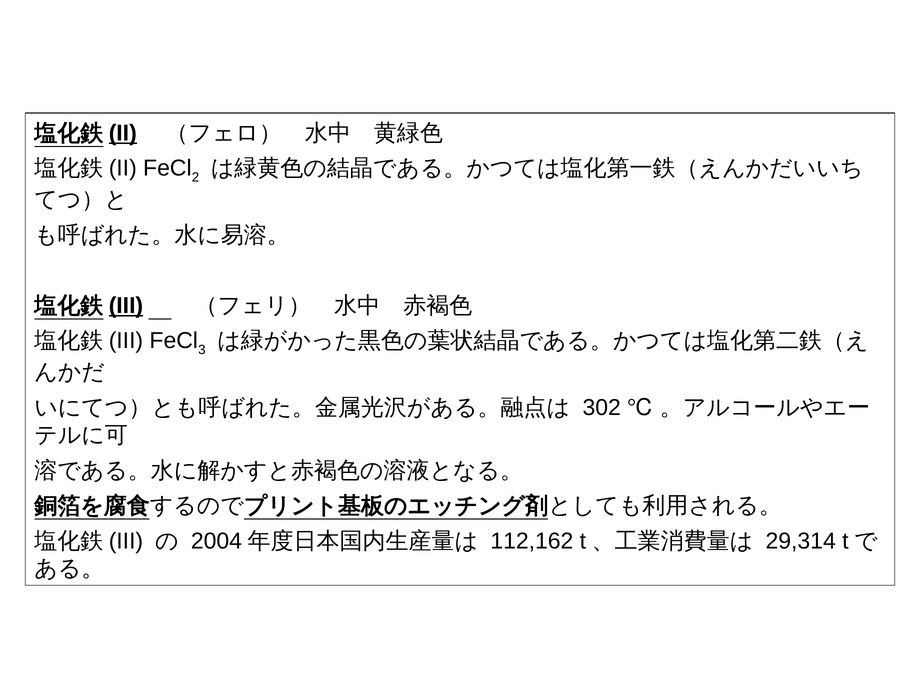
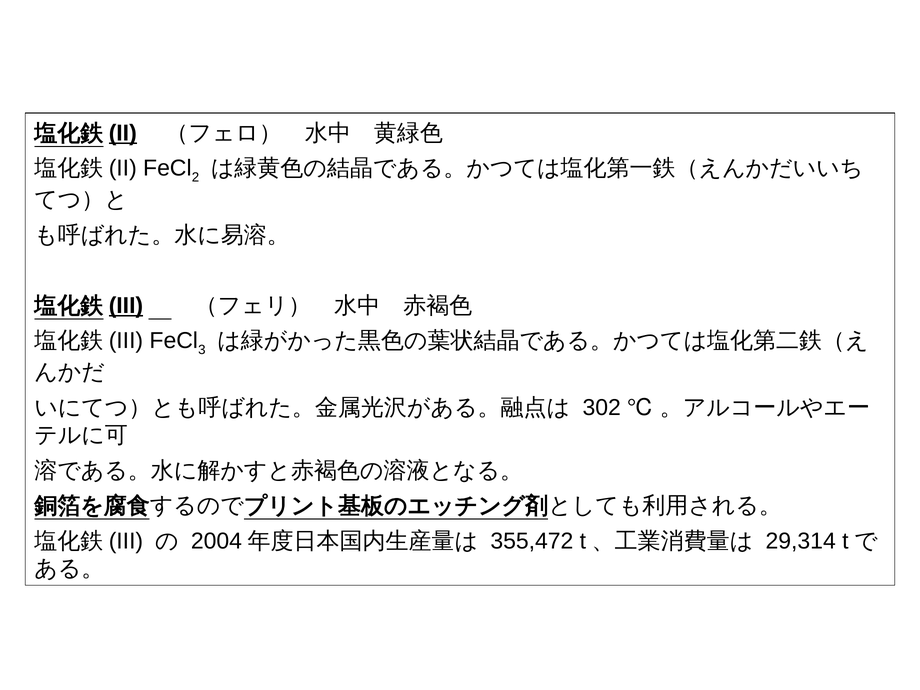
112,162: 112,162 -> 355,472
